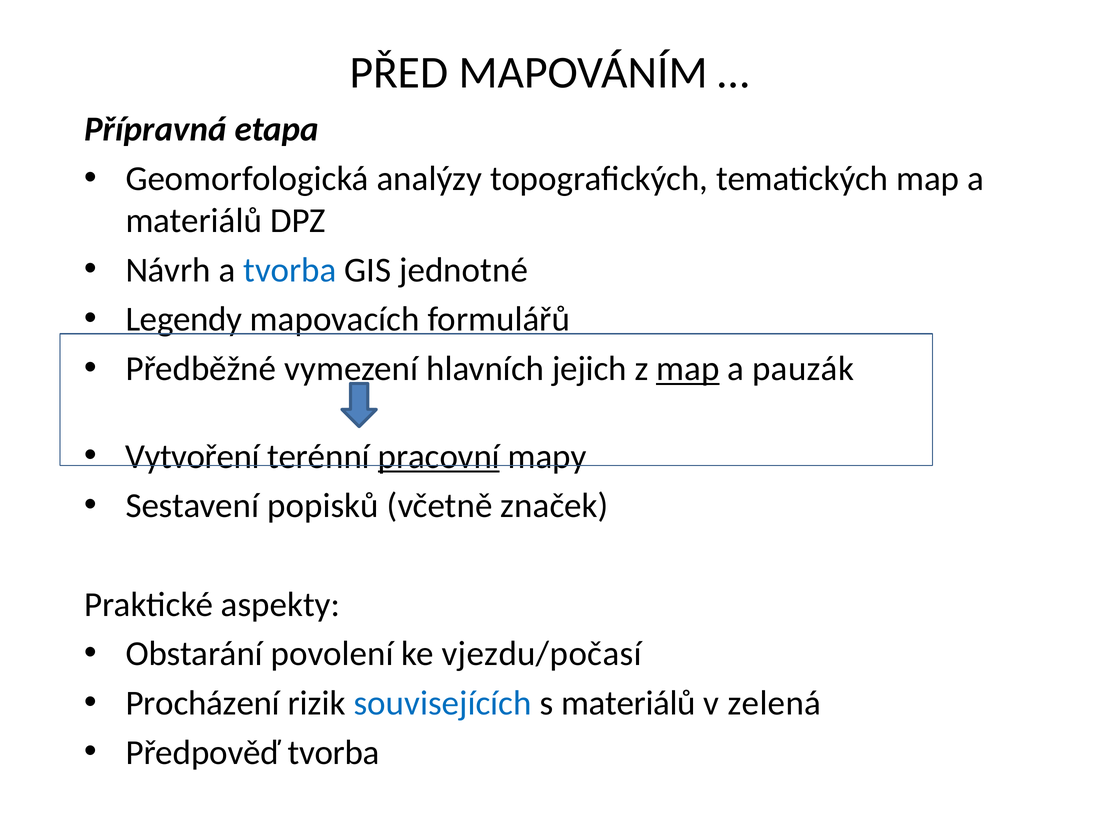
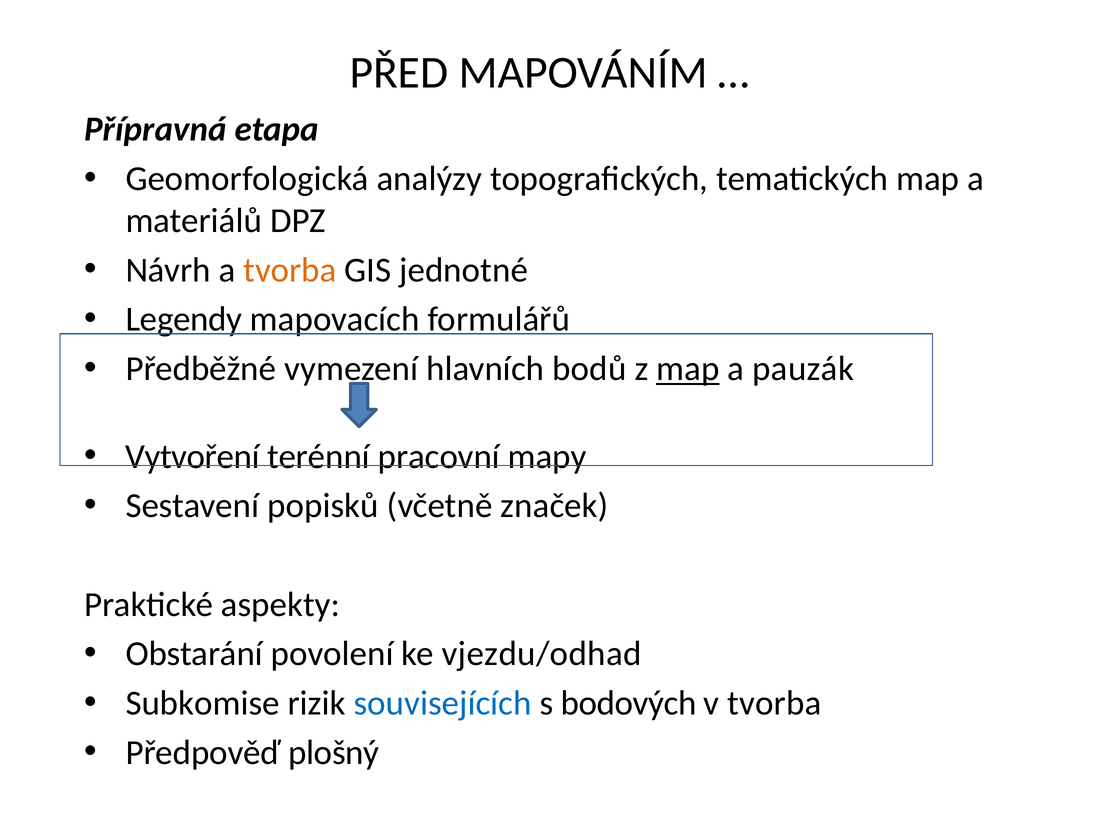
tvorba at (290, 270) colour: blue -> orange
jejich: jejich -> bodů
pracovní underline: present -> none
vjezdu/počasí: vjezdu/počasí -> vjezdu/odhad
Procházení: Procházení -> Subkomise
s materiálů: materiálů -> bodových
v zelená: zelená -> tvorba
Předpověď tvorba: tvorba -> plošný
